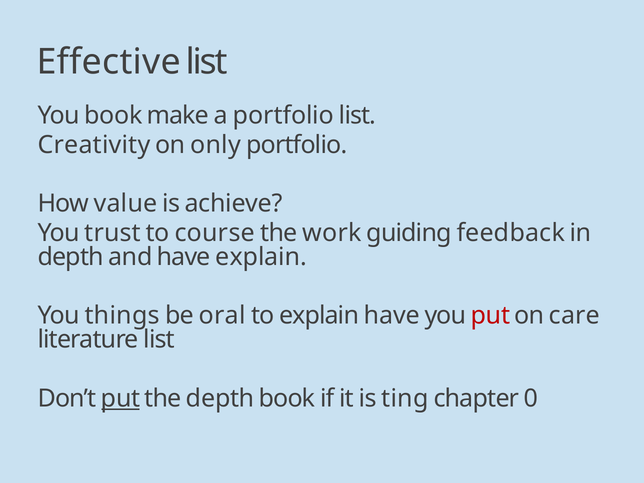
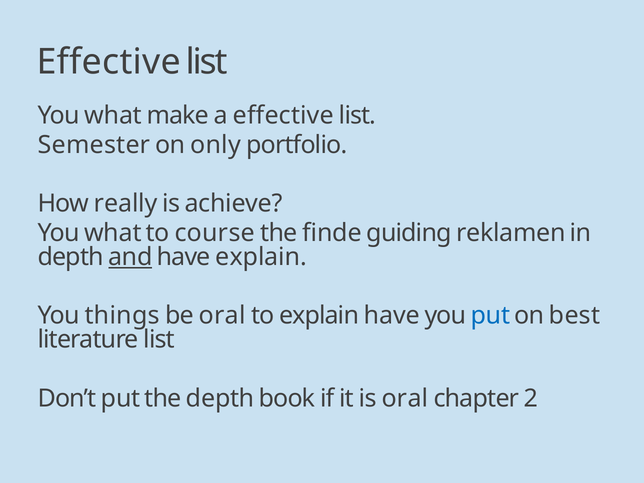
book at (113, 115): book -> what
a portfolio: portfolio -> effective
Creativity: Creativity -> Semester
value: value -> really
trust at (113, 233): trust -> what
work: work -> finde
feedback: feedback -> reklamen
and underline: none -> present
put at (490, 316) colour: red -> blue
care: care -> best
put at (121, 398) underline: present -> none
is ting: ting -> oral
0: 0 -> 2
